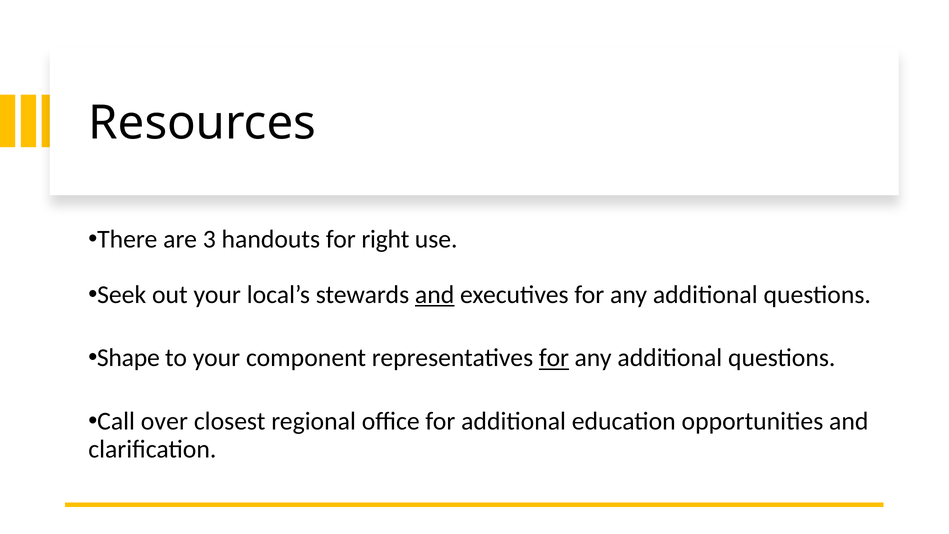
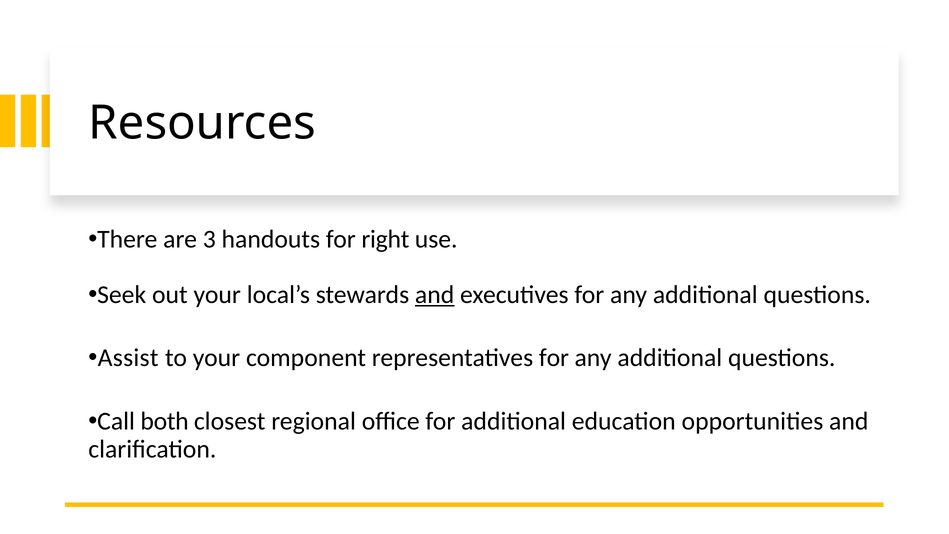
Shape: Shape -> Assist
for at (554, 358) underline: present -> none
over: over -> both
